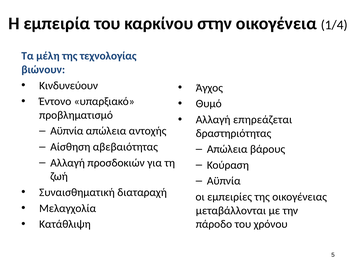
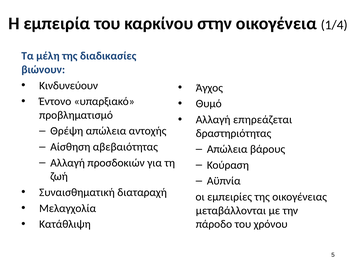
τεχνολογίας: τεχνολογίας -> διαδικασίες
Αϋπνία at (67, 131): Αϋπνία -> Θρέψη
